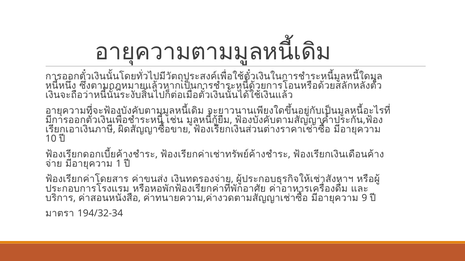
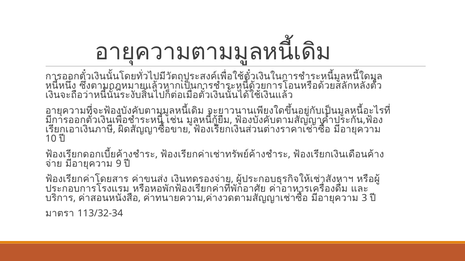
1: 1 -> 9
9: 9 -> 3
194/32-34: 194/32-34 -> 113/32-34
